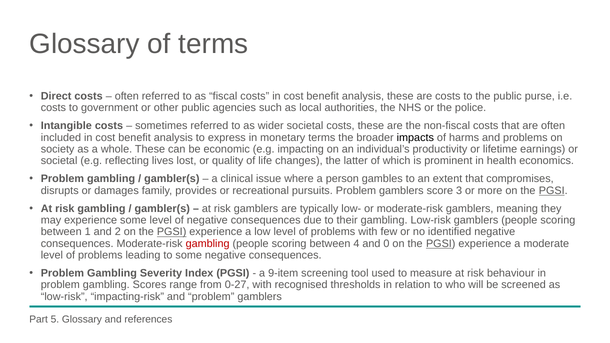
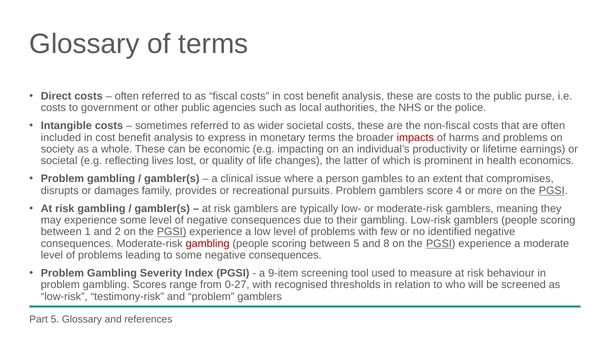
impacts colour: black -> red
3: 3 -> 4
between 4: 4 -> 5
0: 0 -> 8
impacting-risk: impacting-risk -> testimony-risk
